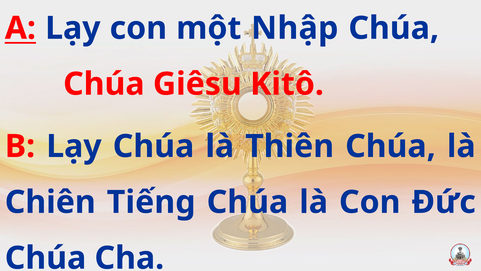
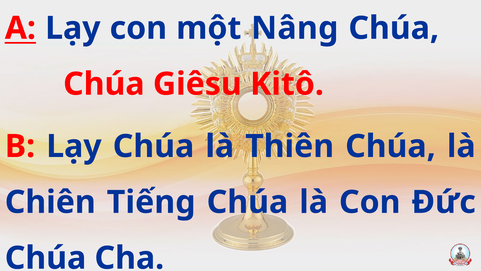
Nhập: Nhập -> Nâng
